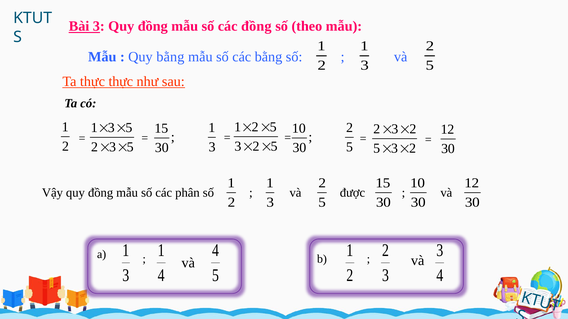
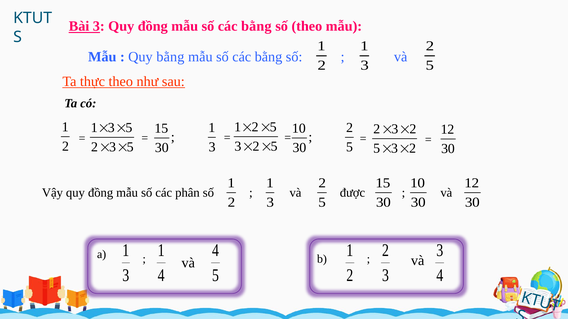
đồng at (256, 26): đồng -> bằng
thực thực: thực -> theo
